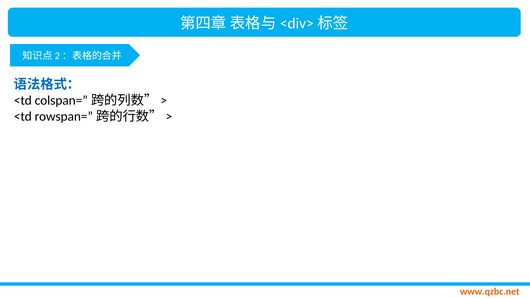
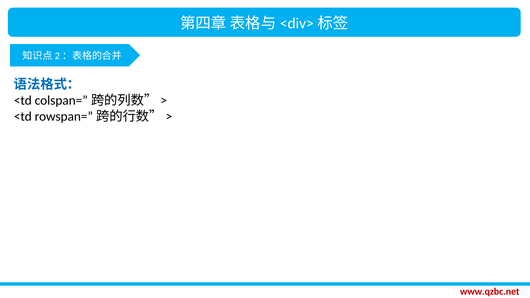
www.qzbc.net colour: orange -> red
